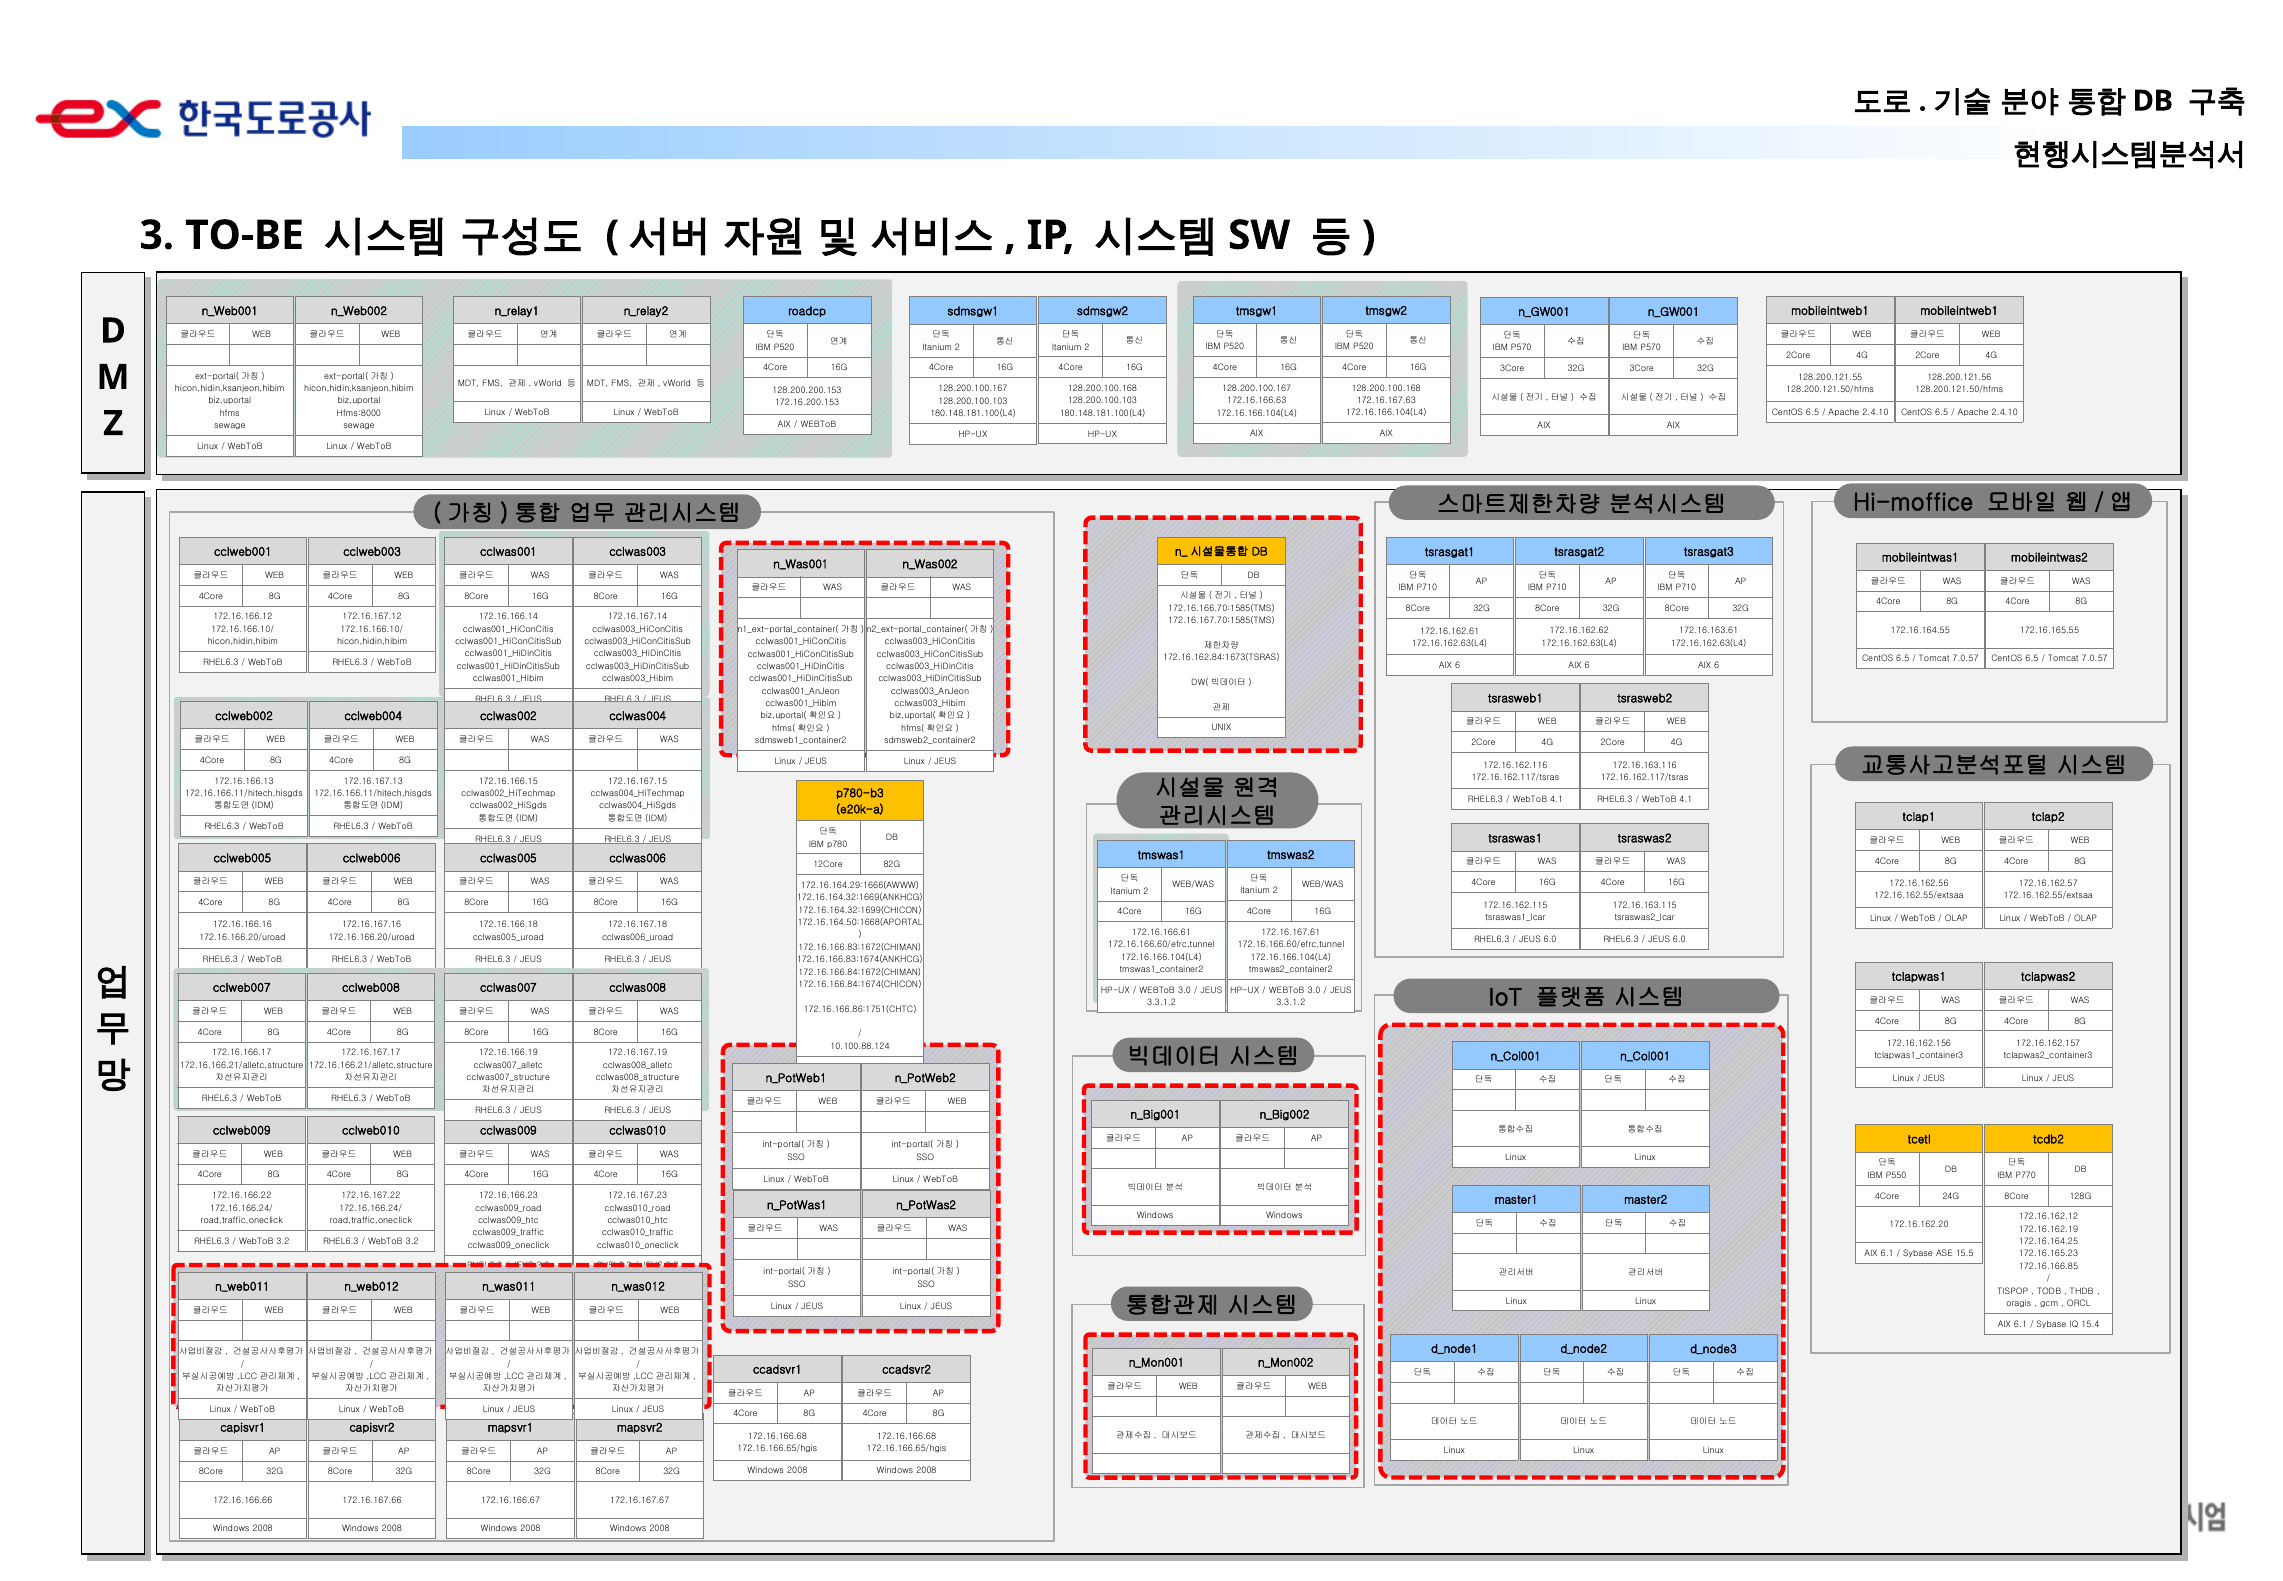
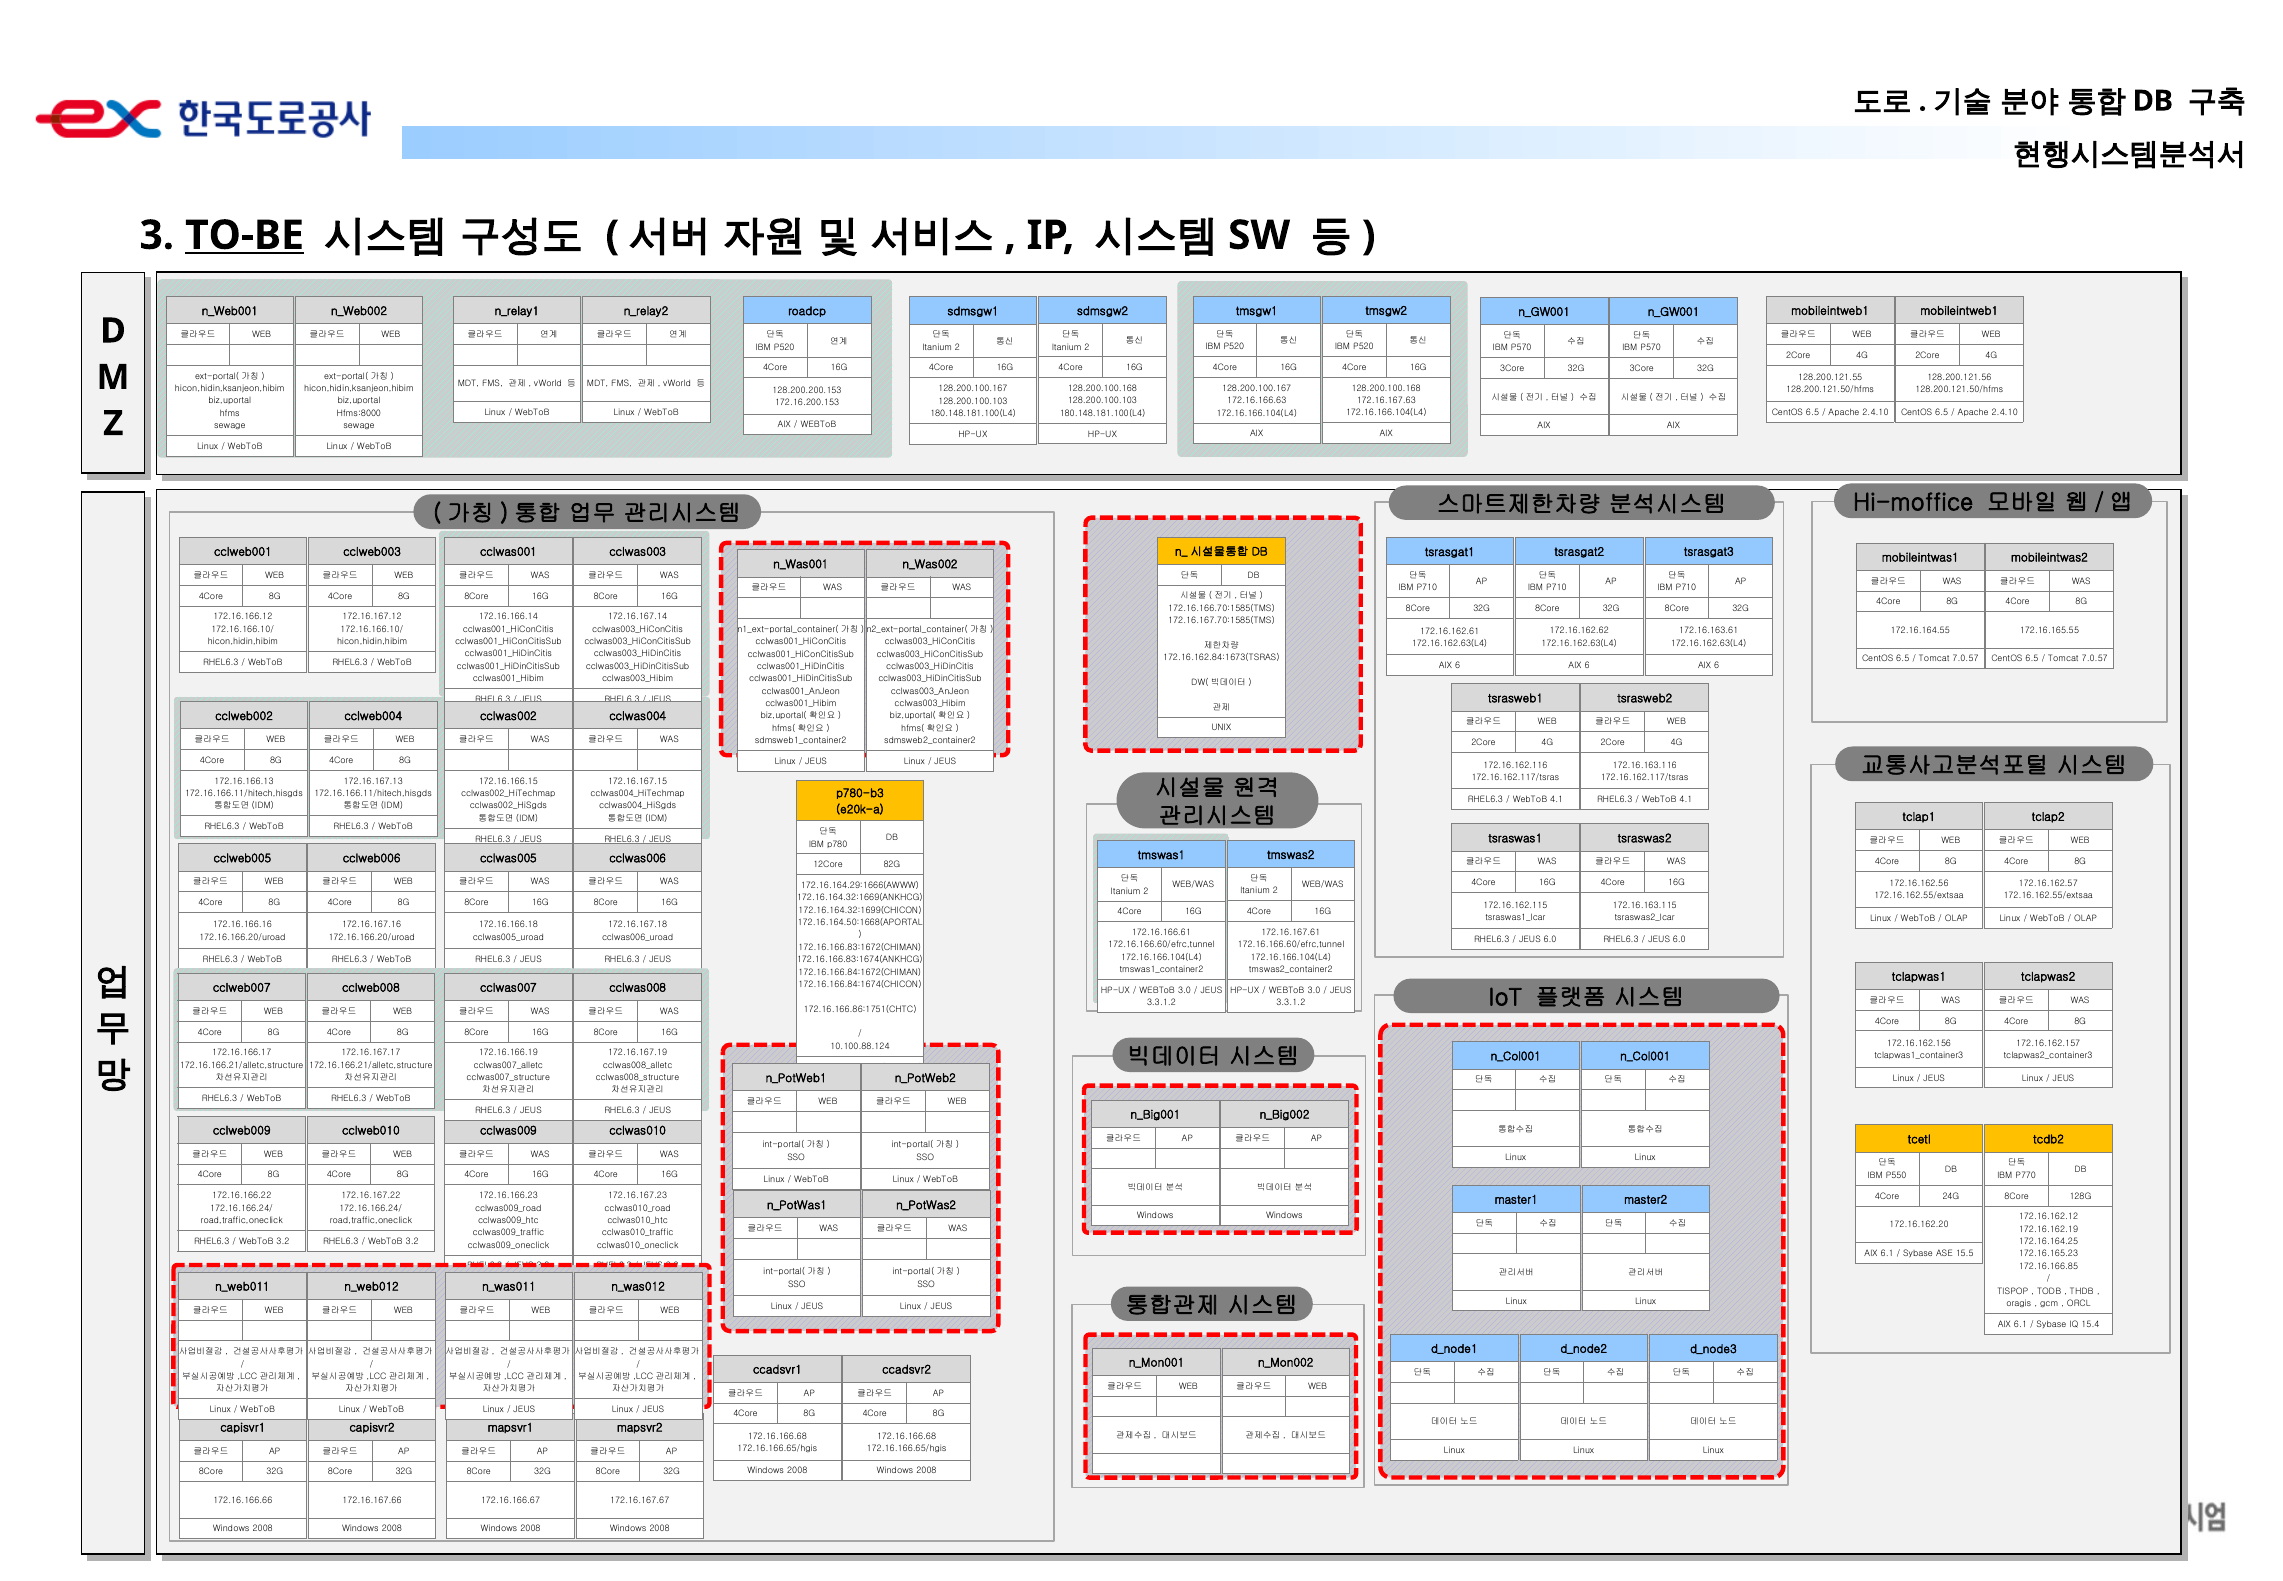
TO-BE underline: none -> present
